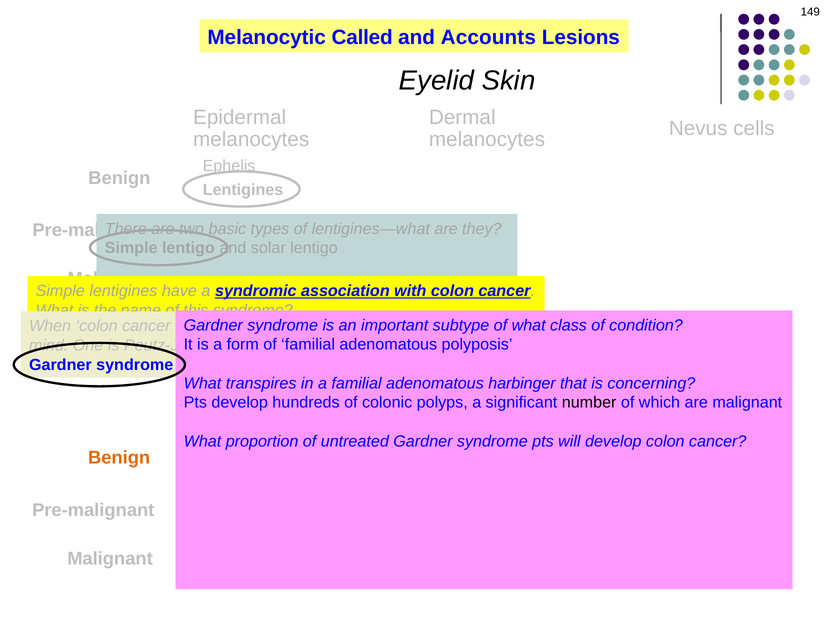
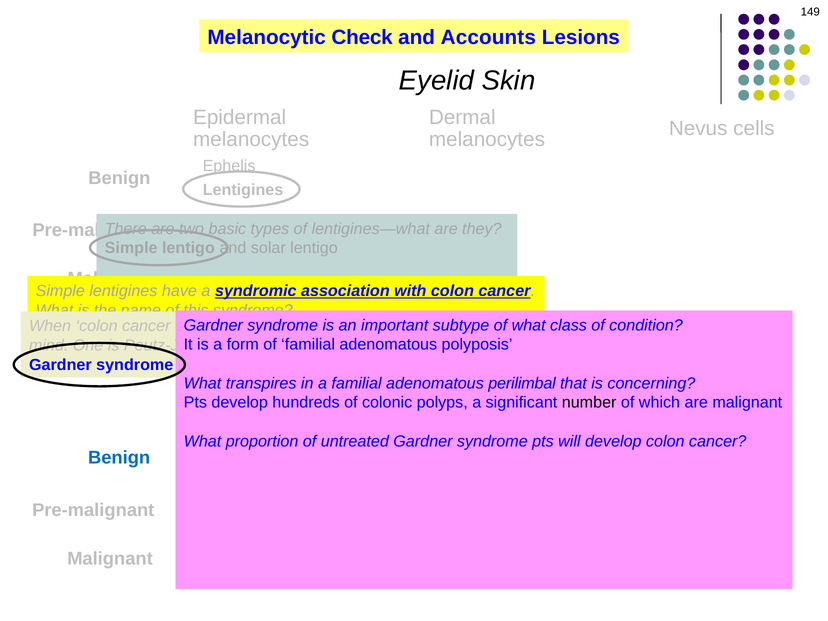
Called: Called -> Check
harbinger: harbinger -> perilimbal
Benign at (119, 458) colour: orange -> blue
